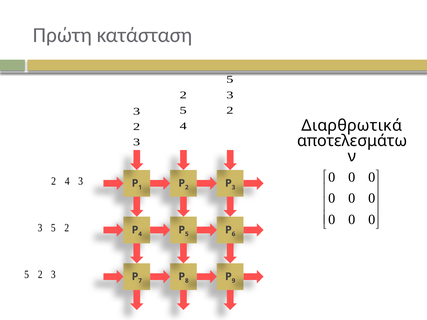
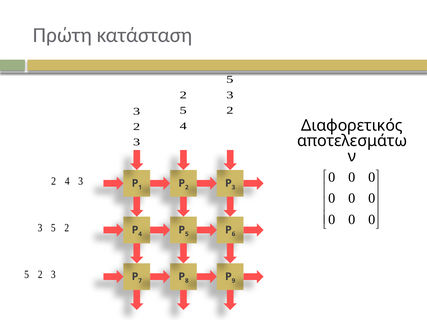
Διαρθρωτικά: Διαρθρωτικά -> Διαφορετικός
